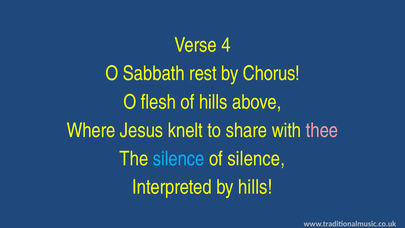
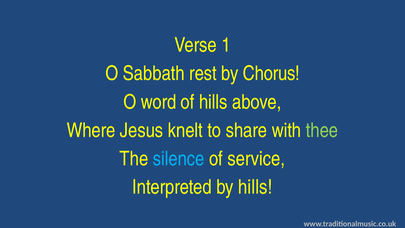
4: 4 -> 1
flesh: flesh -> word
thee colour: pink -> light green
of silence: silence -> service
